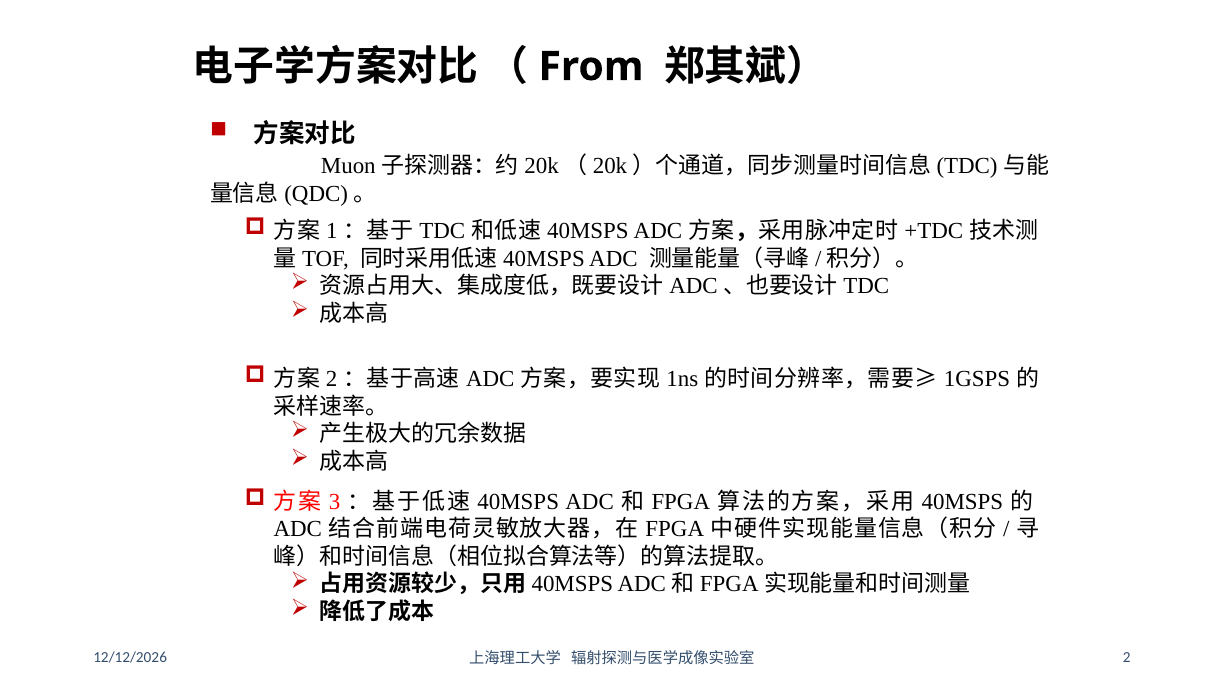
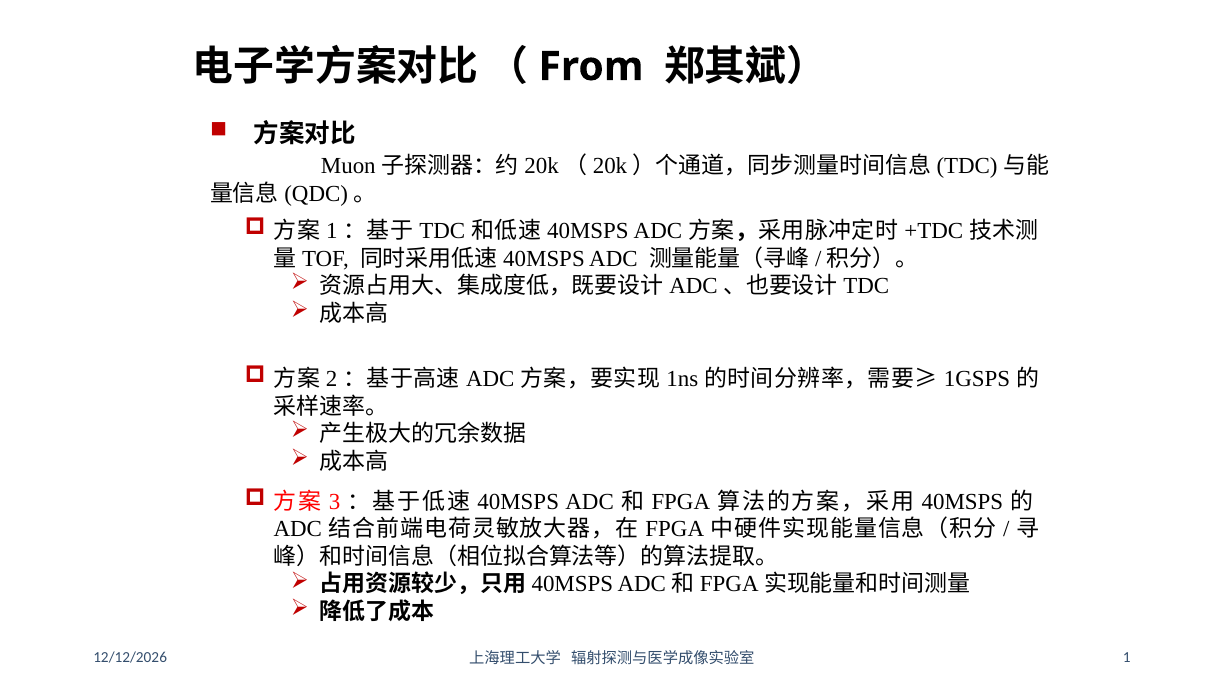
2 at (1127, 657): 2 -> 1
